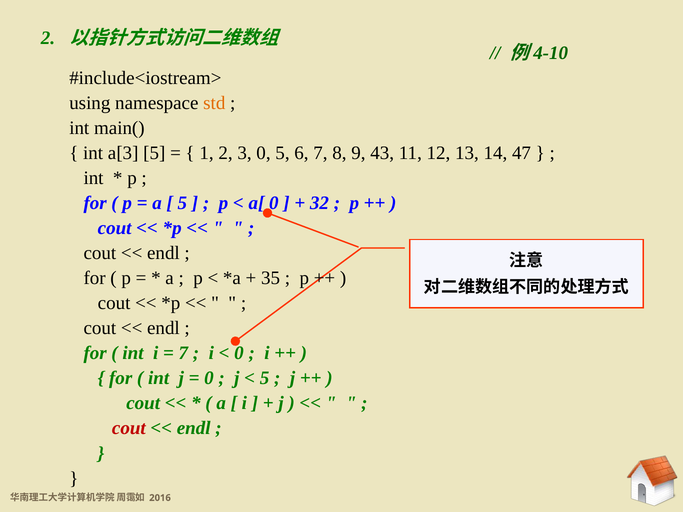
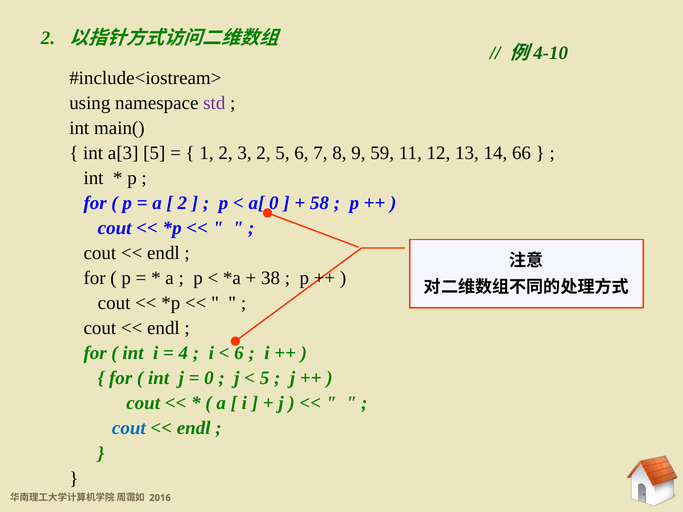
std colour: orange -> purple
3 0: 0 -> 2
43: 43 -> 59
47: 47 -> 66
5 at (182, 203): 5 -> 2
32: 32 -> 58
35: 35 -> 38
7 at (183, 353): 7 -> 4
0 at (239, 353): 0 -> 6
cout at (129, 428) colour: red -> blue
